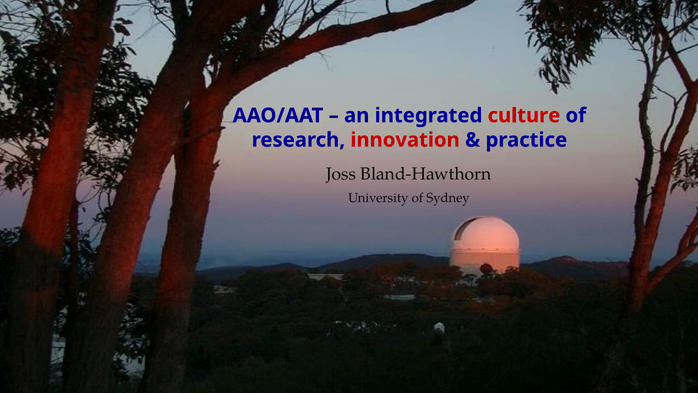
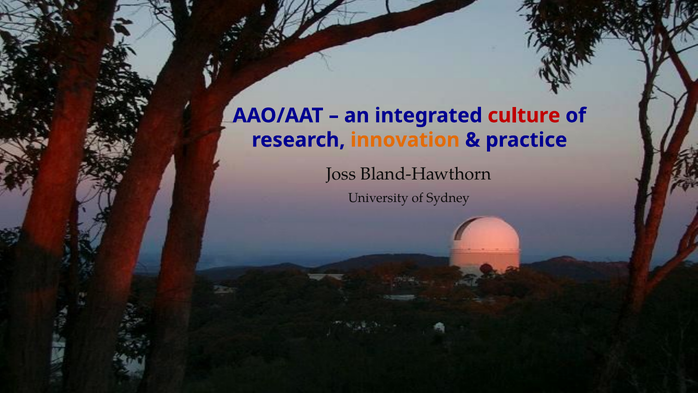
innovation colour: red -> orange
